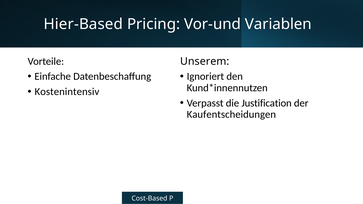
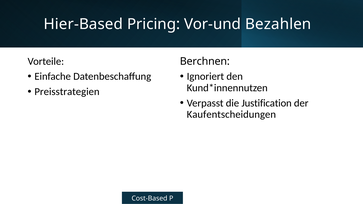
Variablen: Variablen -> Bezahlen
Unserem: Unserem -> Berchnen
Kostenintensiv: Kostenintensiv -> Preisstrategien
